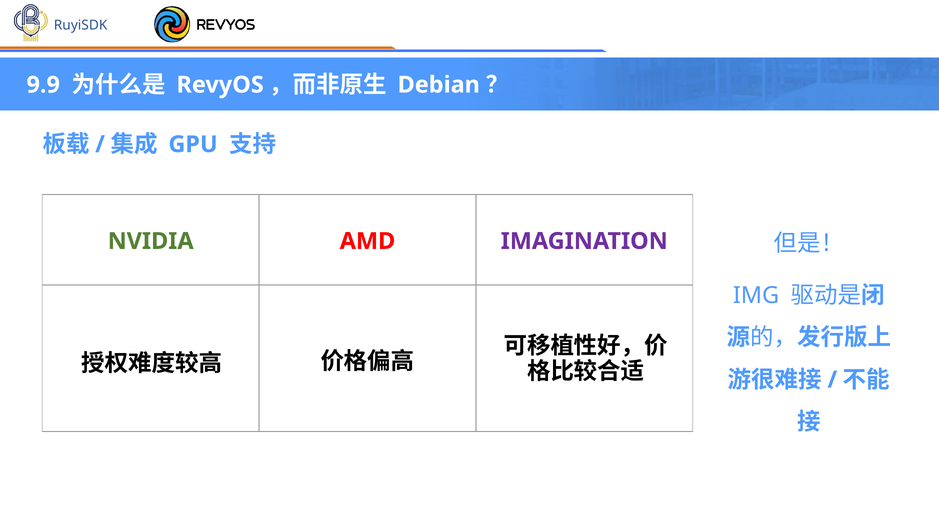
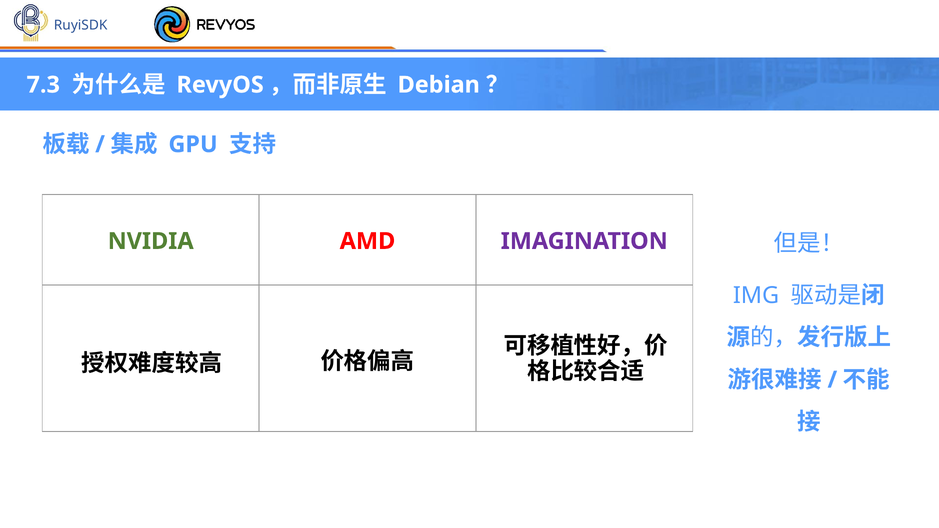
9.9: 9.9 -> 7.3
